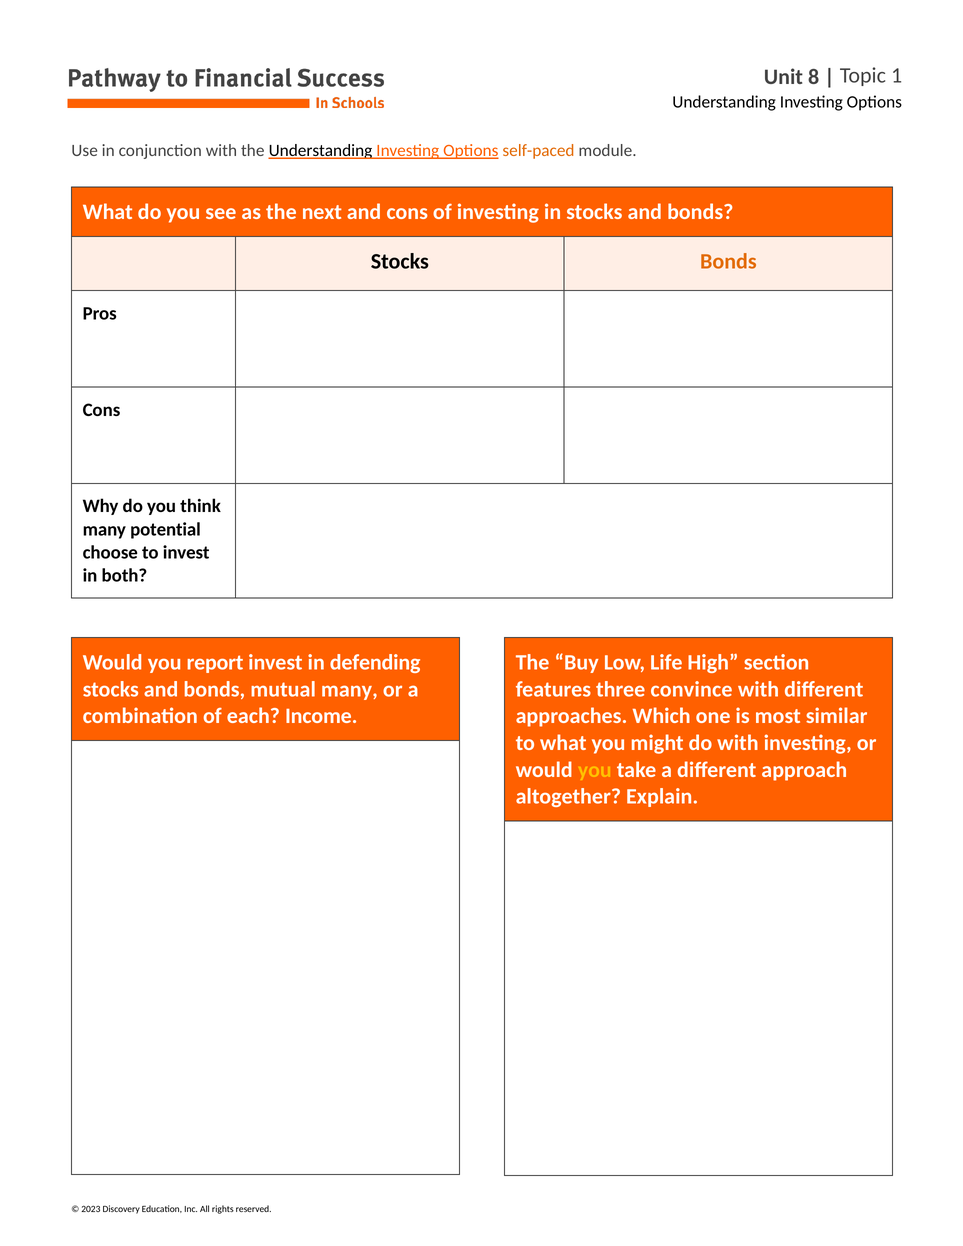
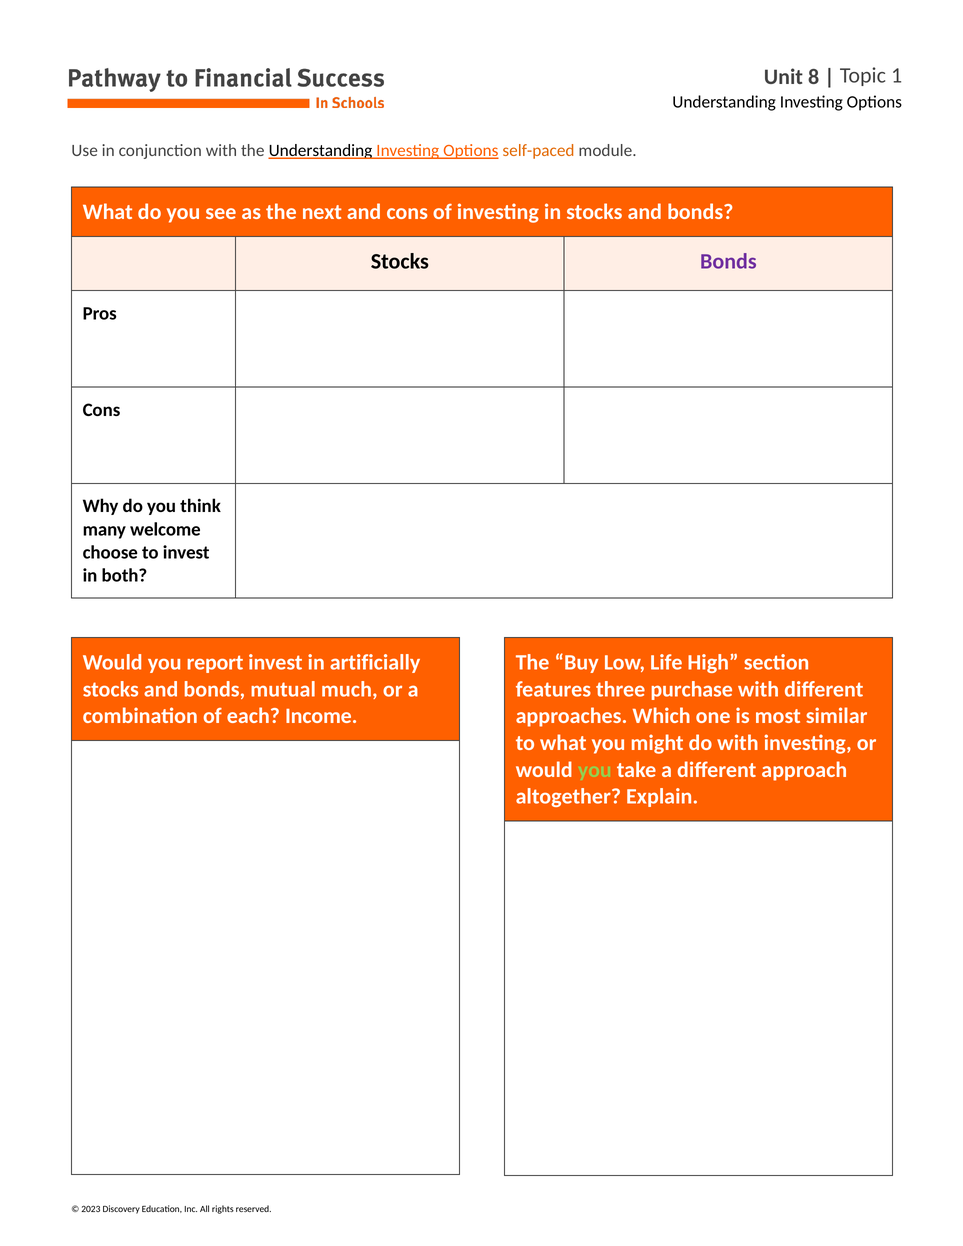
Bonds at (728, 261) colour: orange -> purple
potential: potential -> welcome
defending: defending -> artificially
mutual many: many -> much
convince: convince -> purchase
you at (595, 770) colour: yellow -> light green
